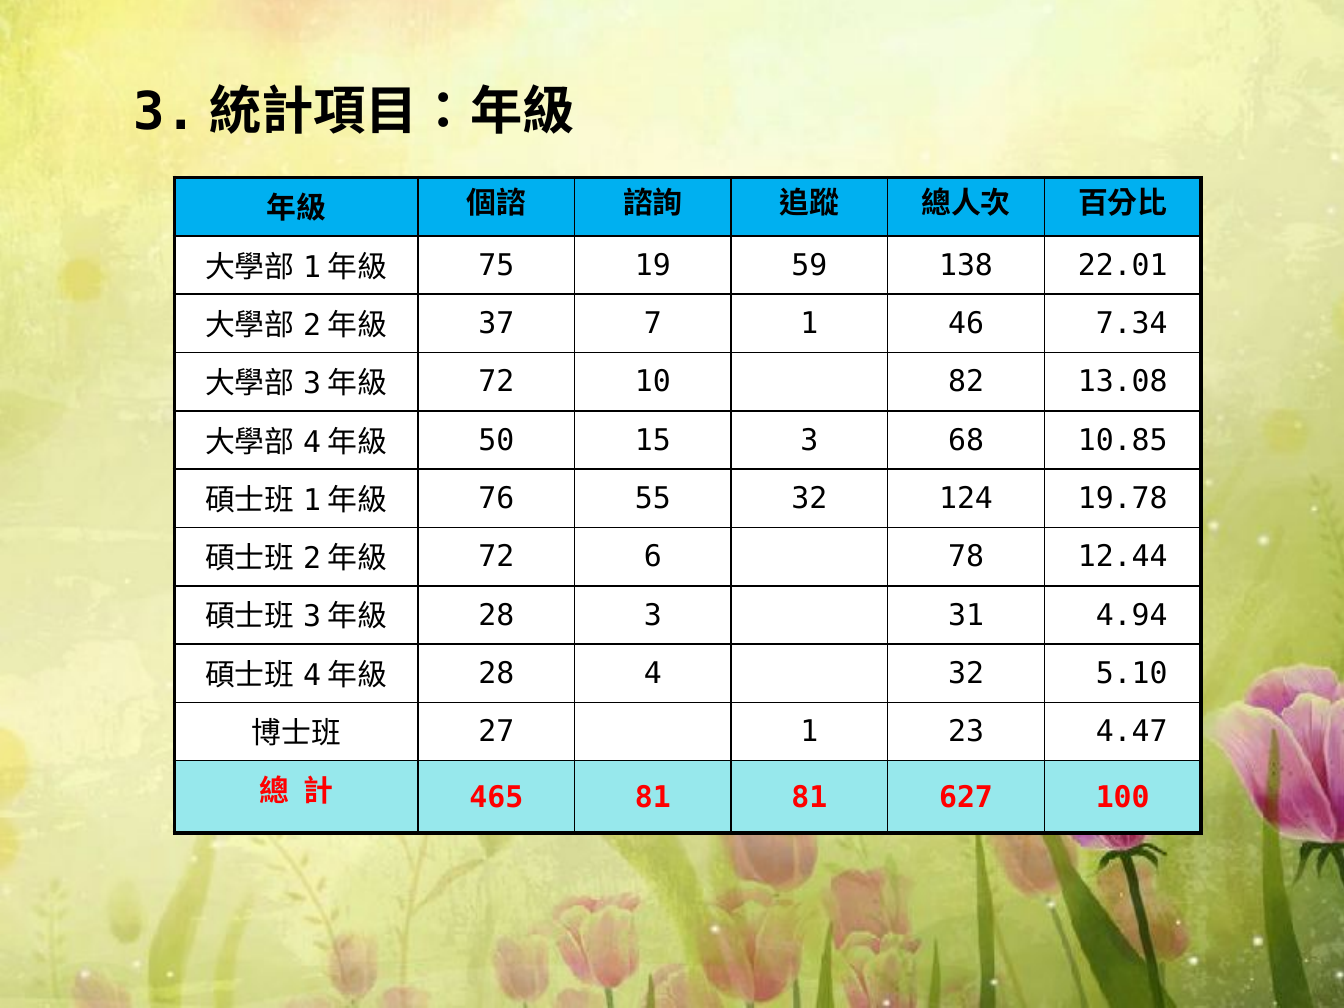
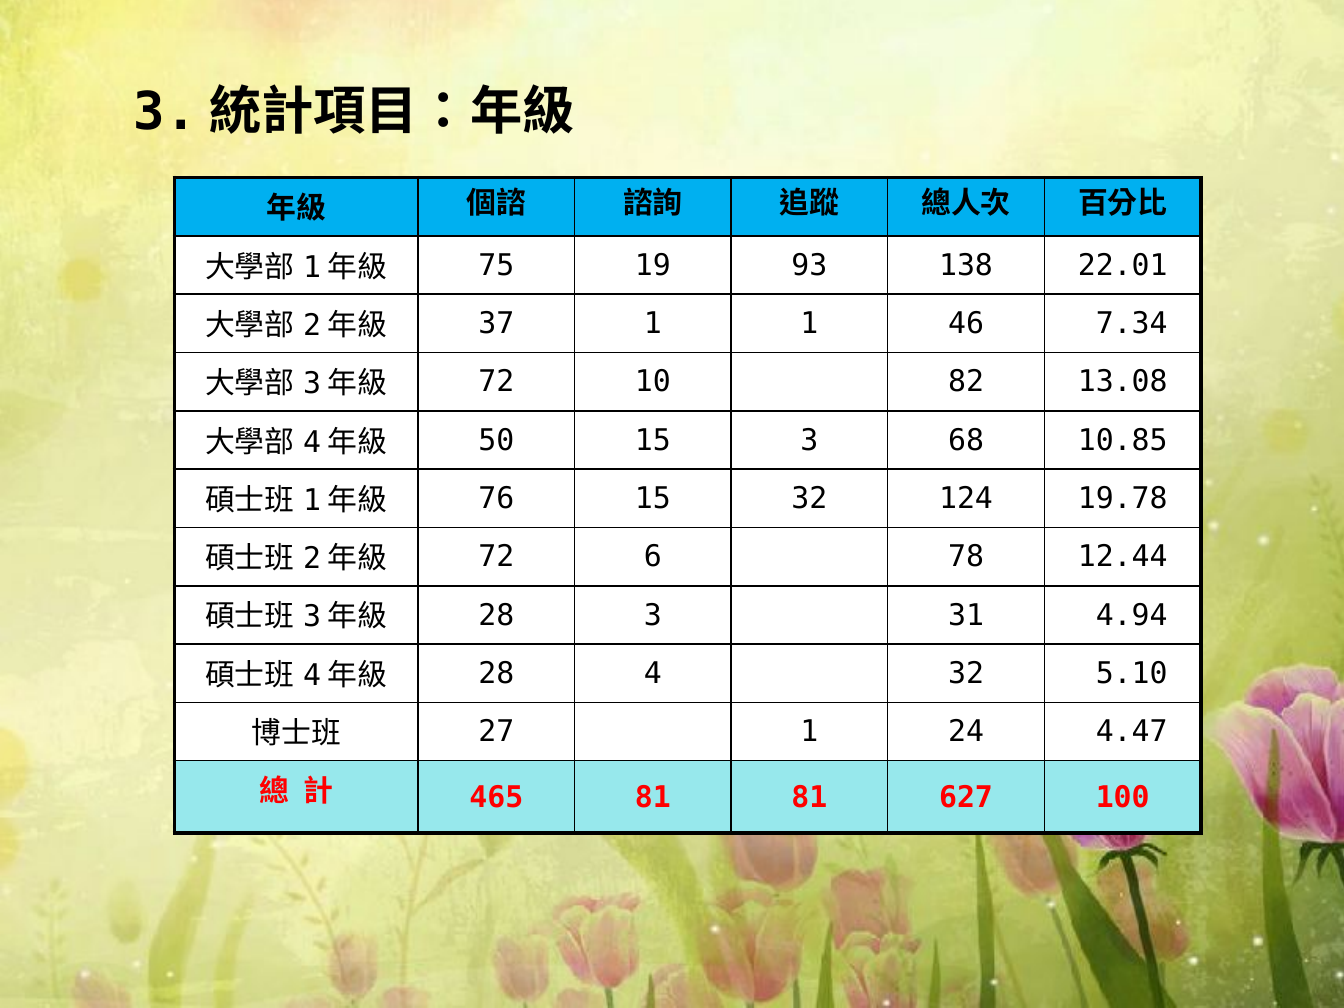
59: 59 -> 93
37 7: 7 -> 1
76 55: 55 -> 15
23: 23 -> 24
